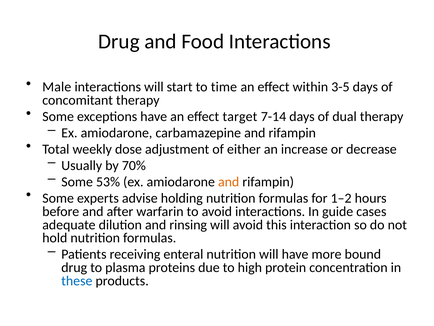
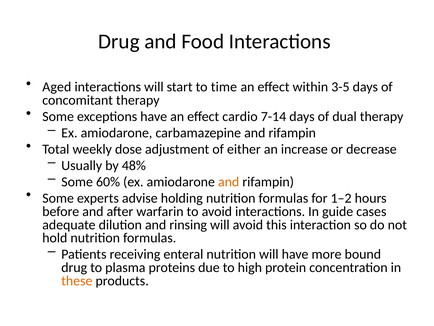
Male: Male -> Aged
target: target -> cardio
70%: 70% -> 48%
53%: 53% -> 60%
these colour: blue -> orange
